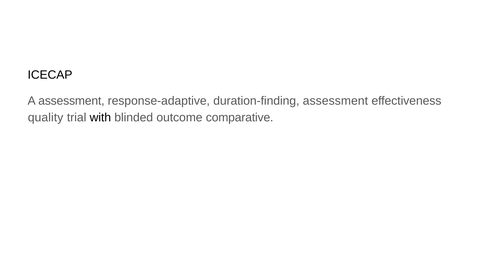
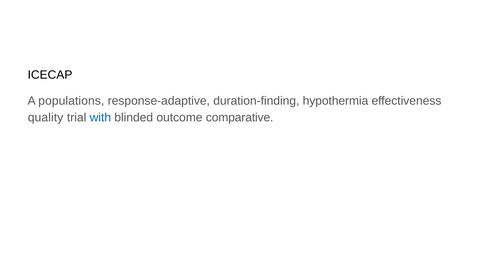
A assessment: assessment -> populations
duration-finding assessment: assessment -> hypothermia
with colour: black -> blue
